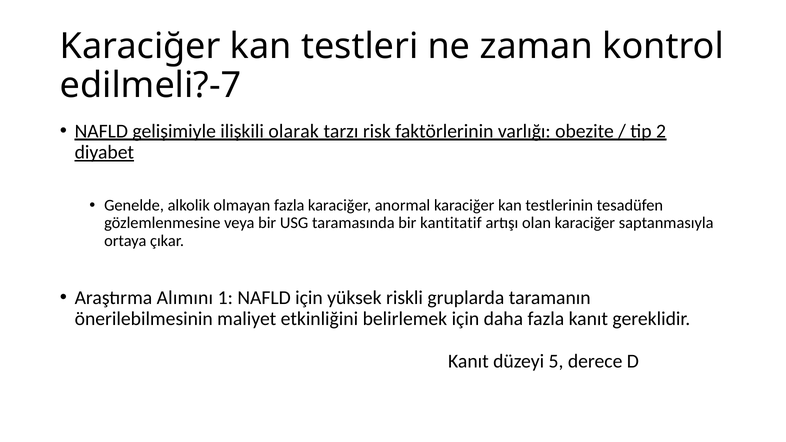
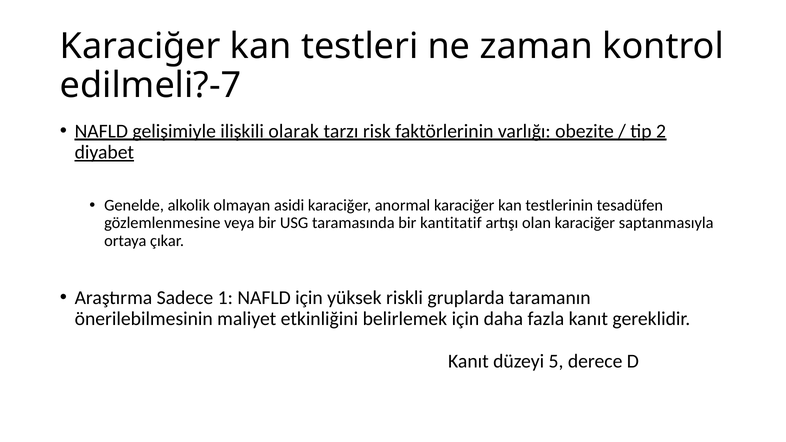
olmayan fazla: fazla -> asidi
Alımını: Alımını -> Sadece
